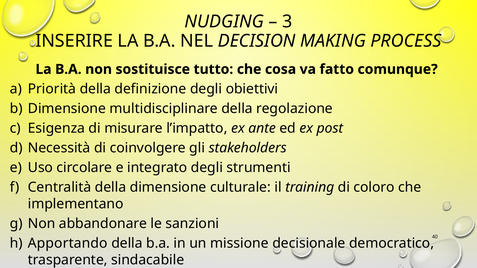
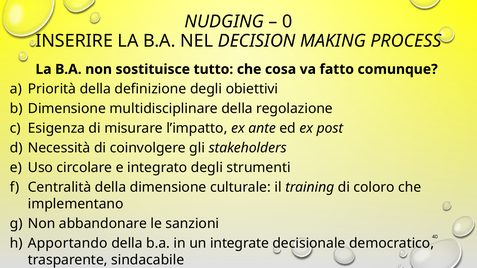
3: 3 -> 0
missione: missione -> integrate
